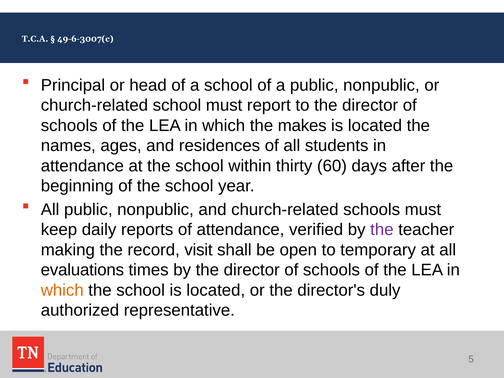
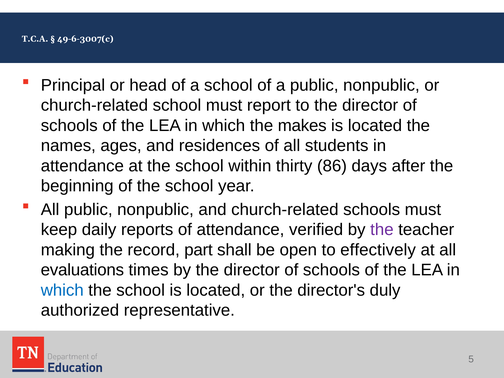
60: 60 -> 86
visit: visit -> part
temporary: temporary -> effectively
which at (62, 290) colour: orange -> blue
